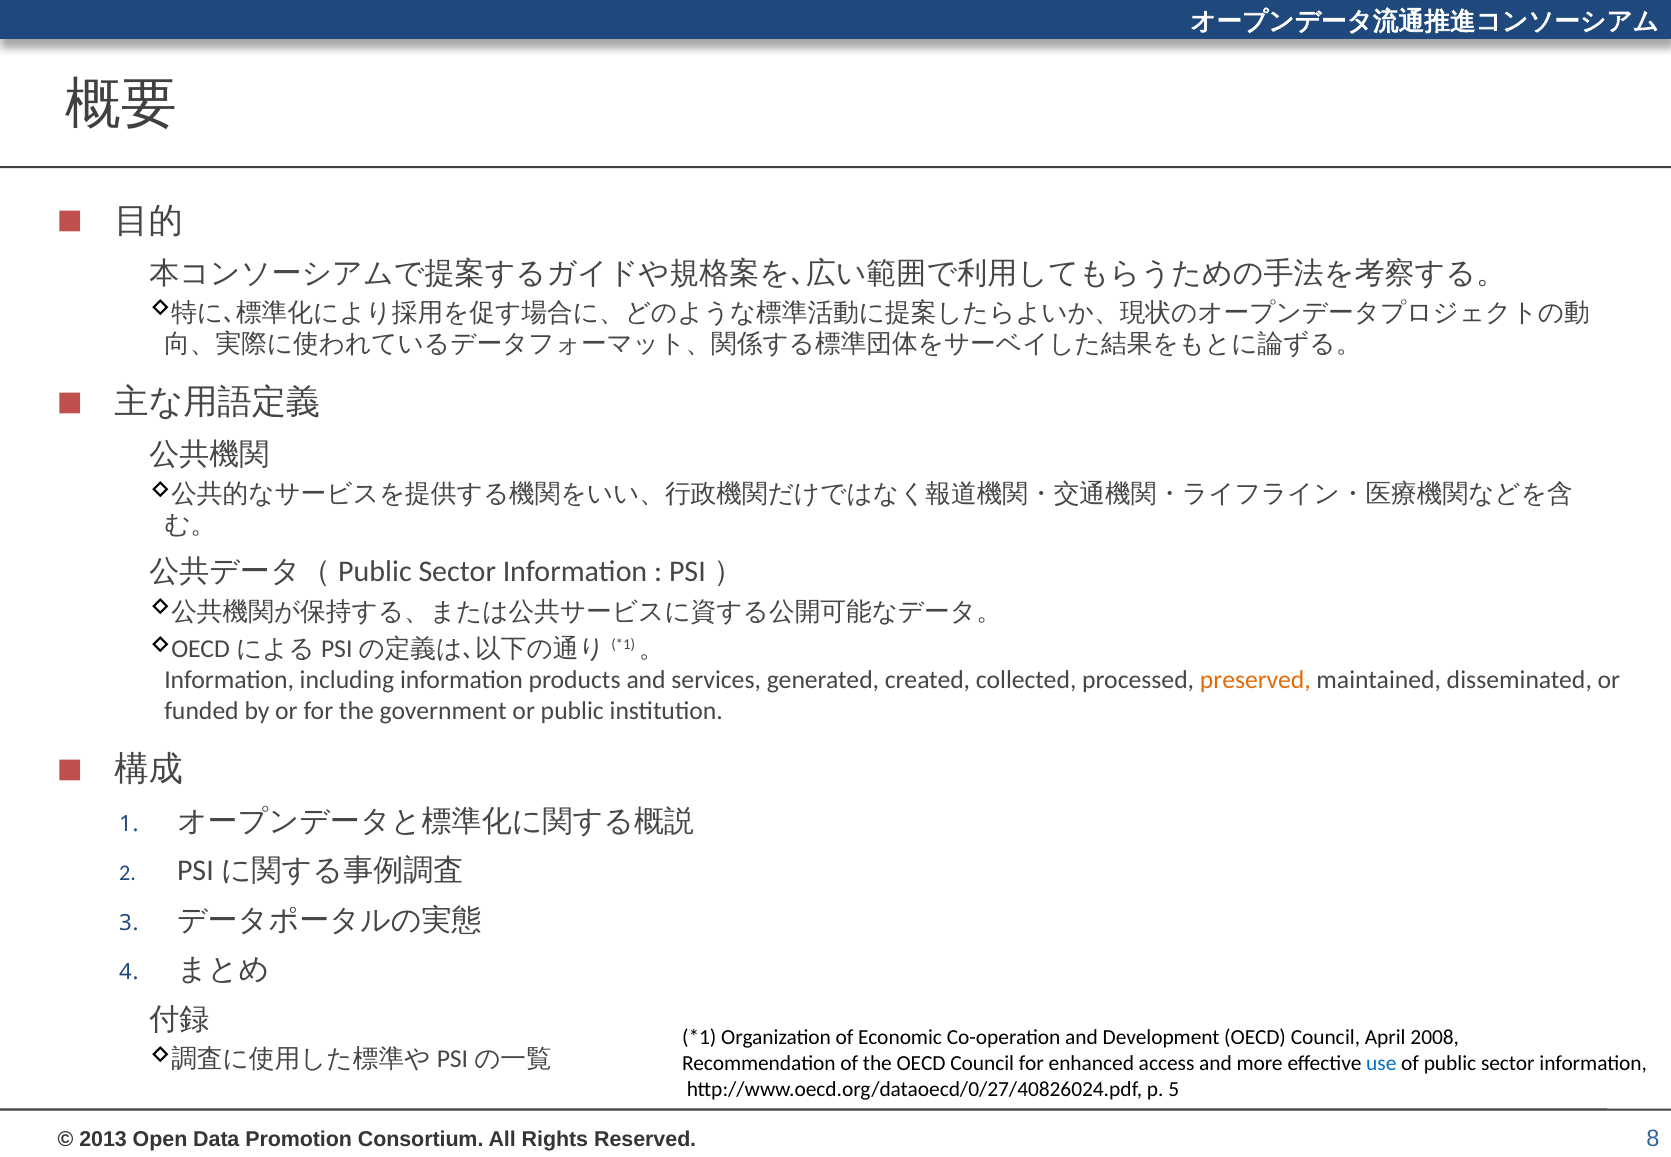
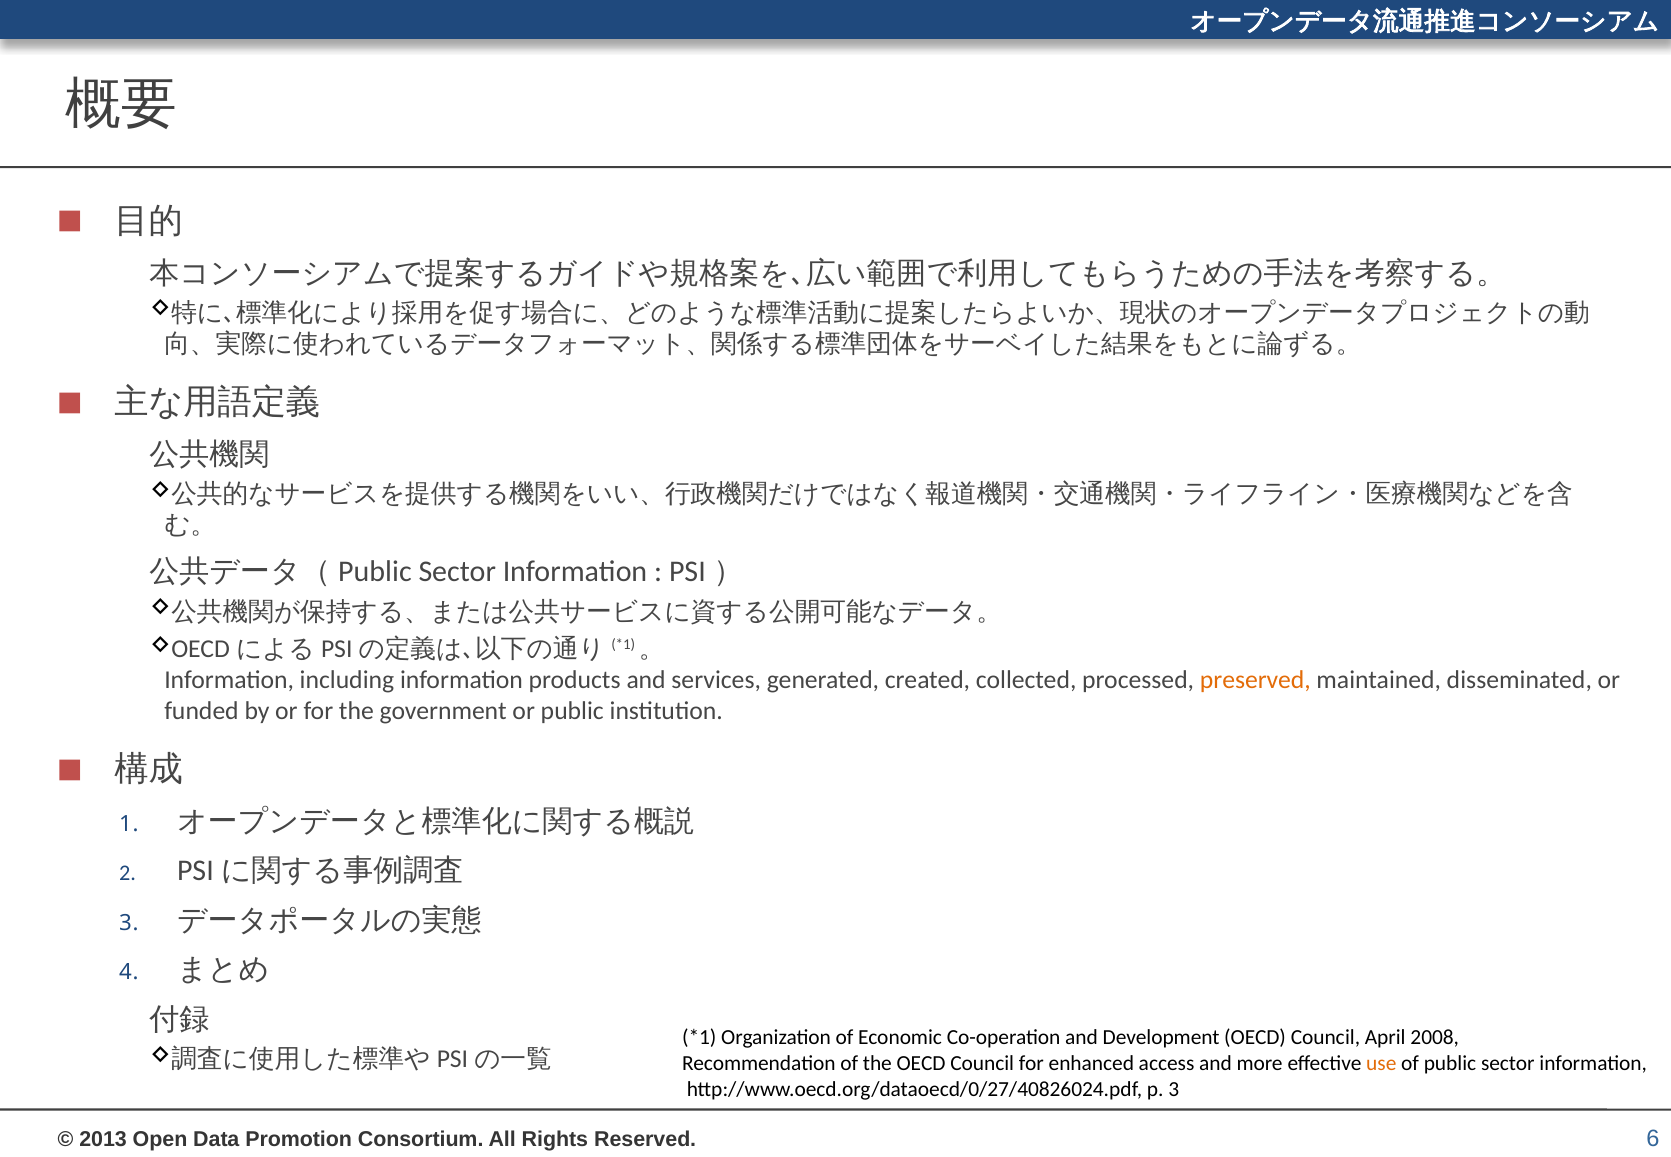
use colour: blue -> orange
p 5: 5 -> 3
8: 8 -> 6
